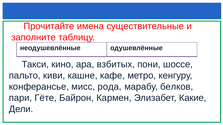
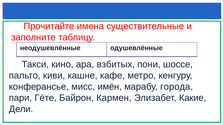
рода: рода -> имён
белков: белков -> города
